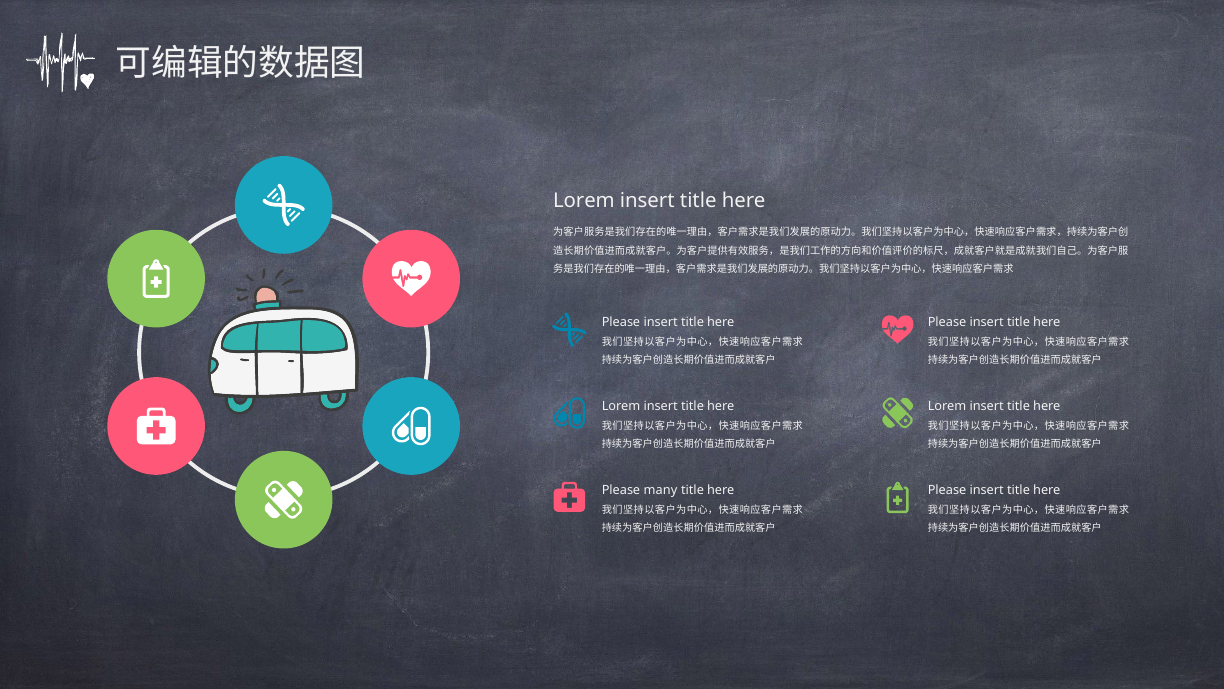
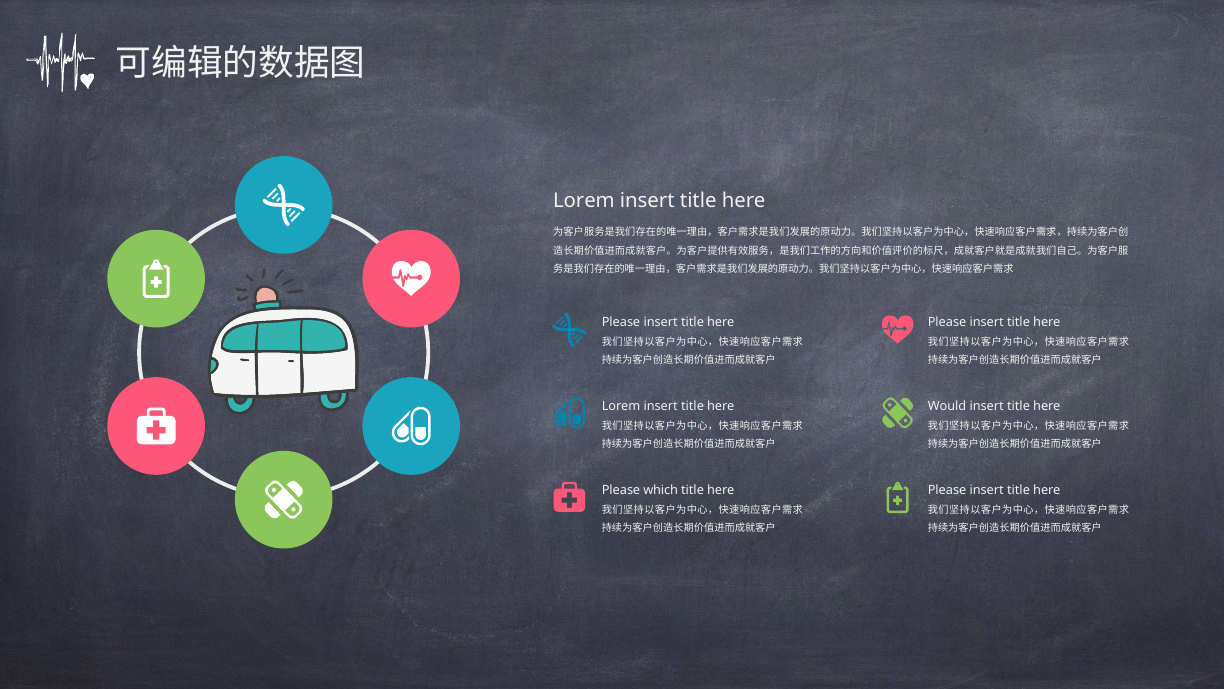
Lorem at (947, 406): Lorem -> Would
many: many -> which
